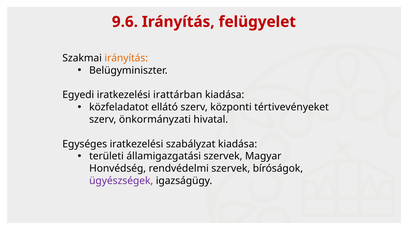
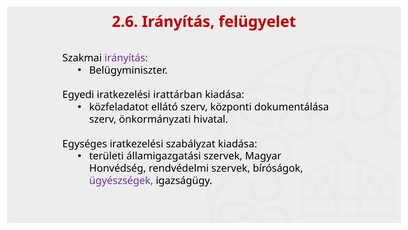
9.6: 9.6 -> 2.6
irányítás at (126, 58) colour: orange -> purple
tértivevényeket: tértivevényeket -> dokumentálása
